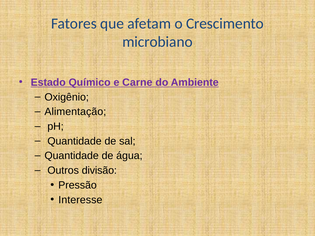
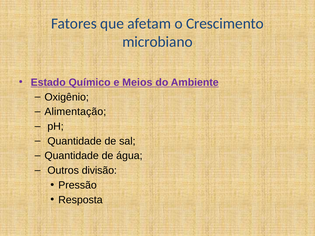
Carne: Carne -> Meios
Interesse: Interesse -> Resposta
